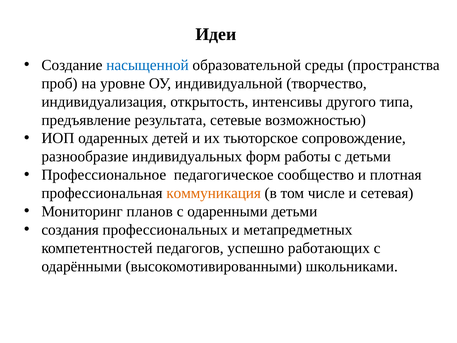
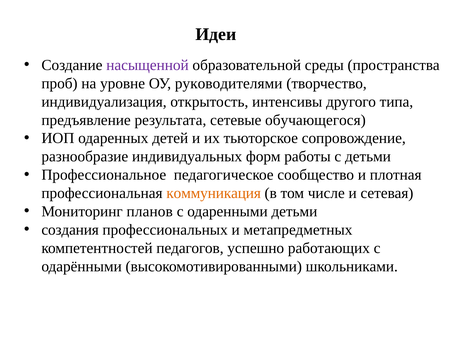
насыщенной colour: blue -> purple
индивидуальной: индивидуальной -> руководителями
возможностью: возможностью -> обучающегося
